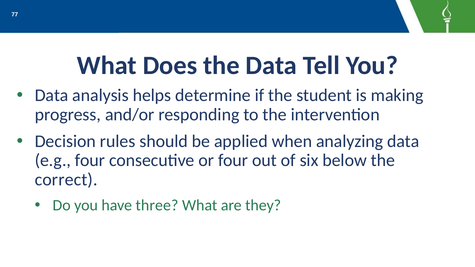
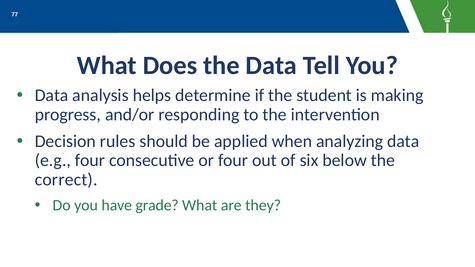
three: three -> grade
